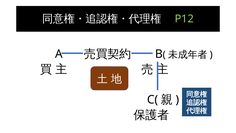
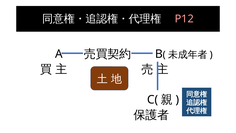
P12 colour: light green -> pink
